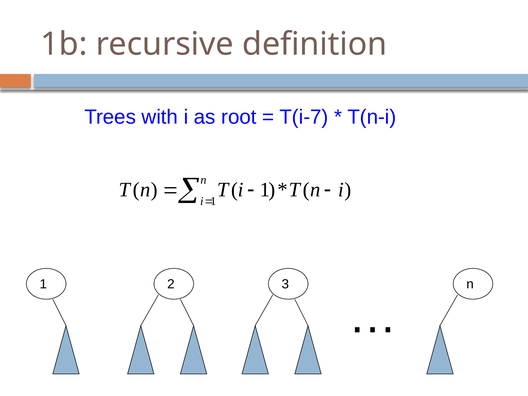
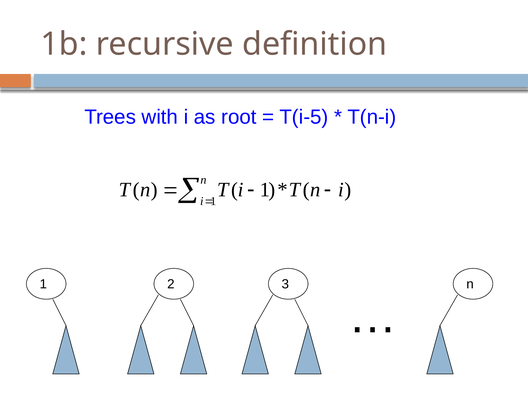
T(i-7: T(i-7 -> T(i-5
